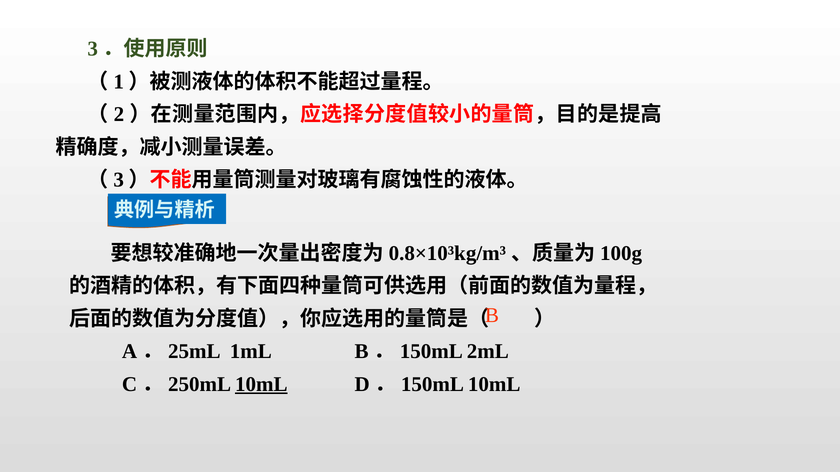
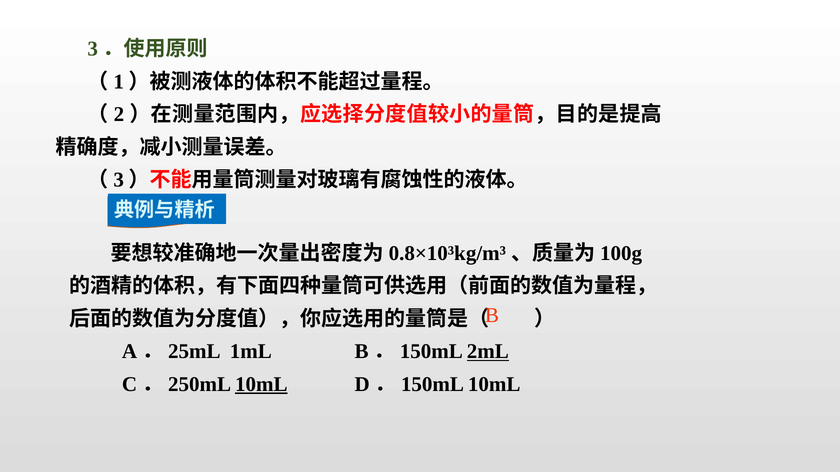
2mL underline: none -> present
